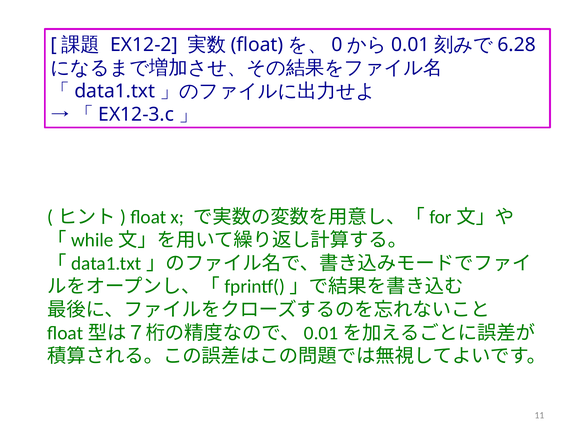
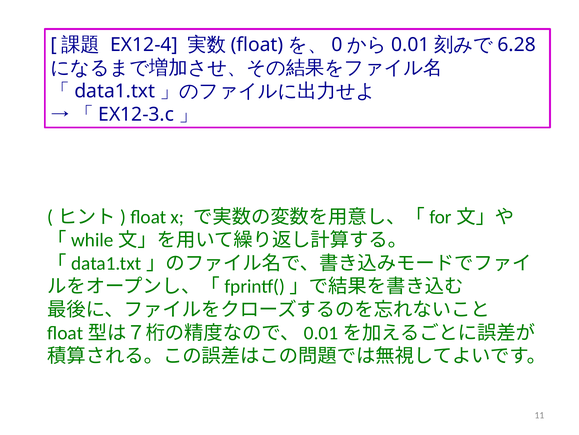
EX12-2: EX12-2 -> EX12-4
